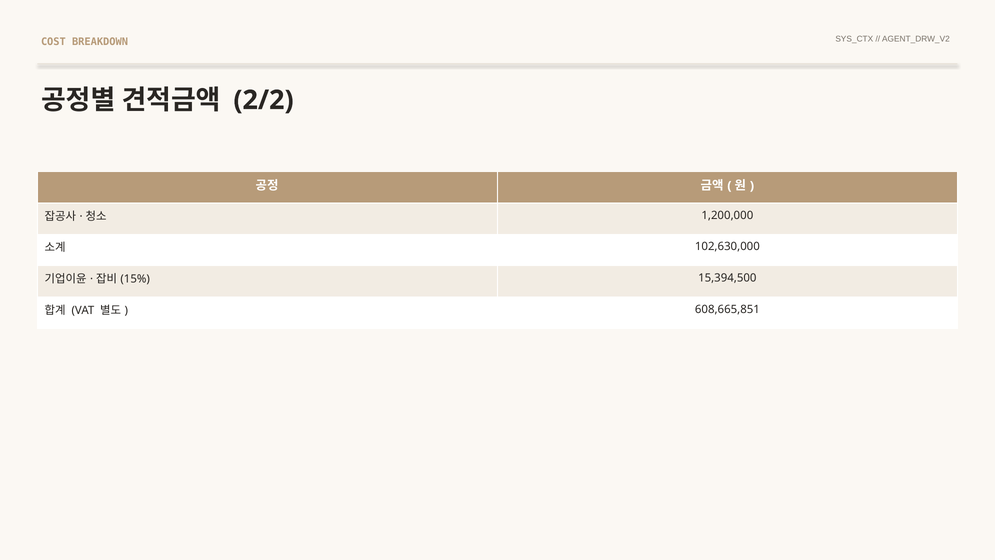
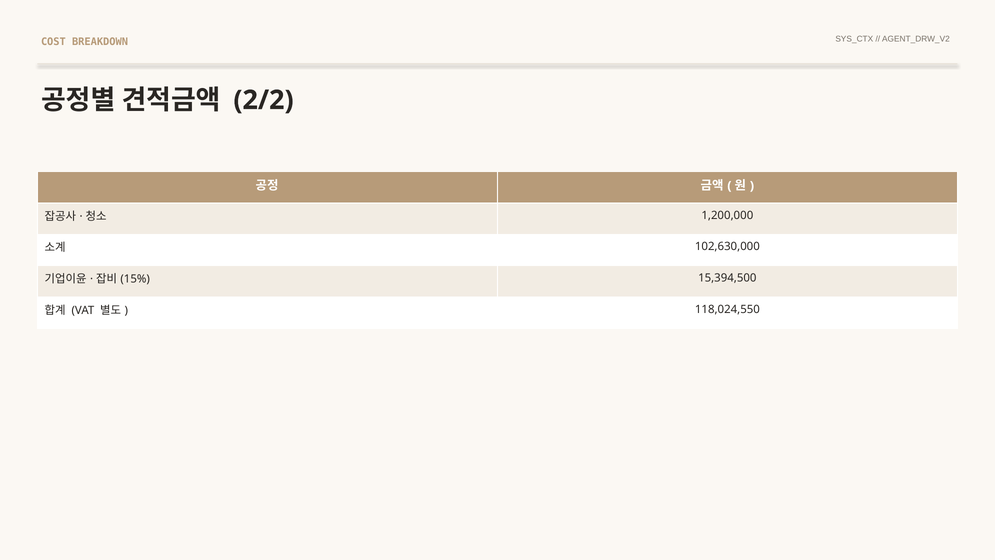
608,665,851: 608,665,851 -> 118,024,550
